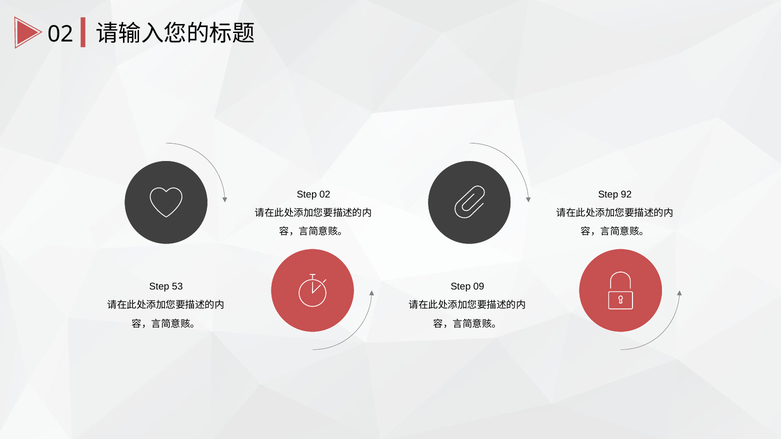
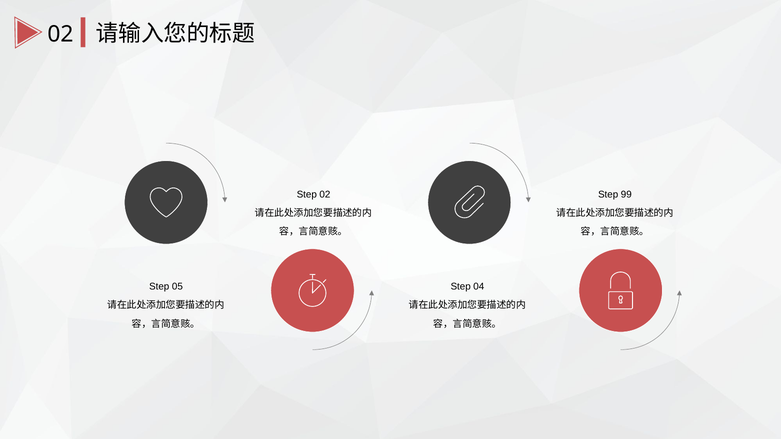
92: 92 -> 99
53: 53 -> 05
09: 09 -> 04
